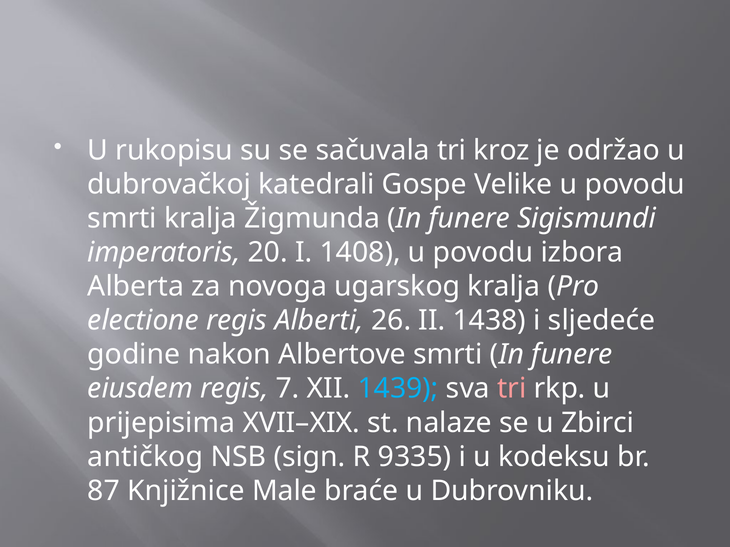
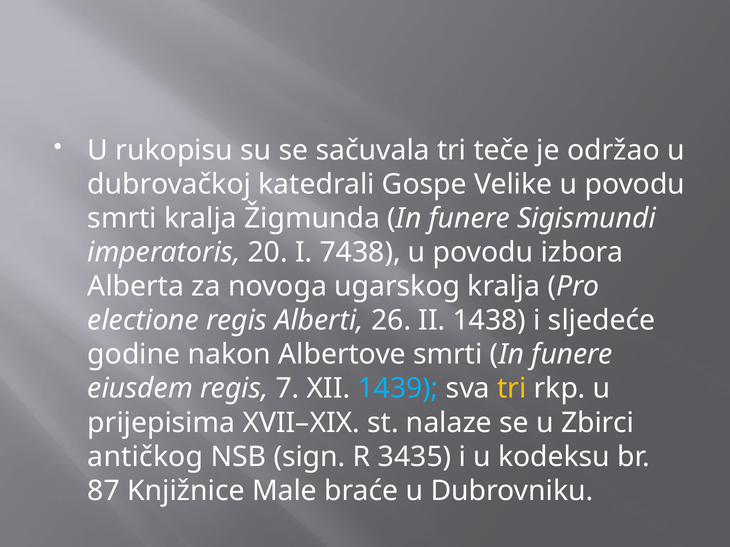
kroz: kroz -> teče
1408: 1408 -> 7438
tri at (512, 389) colour: pink -> yellow
9335: 9335 -> 3435
